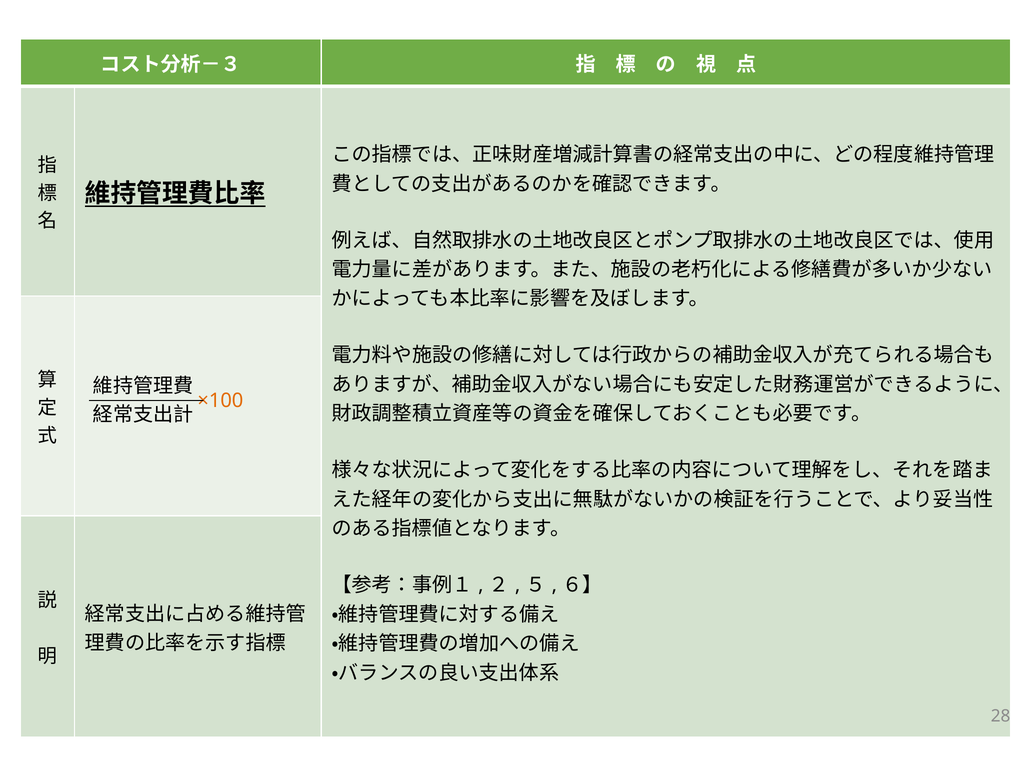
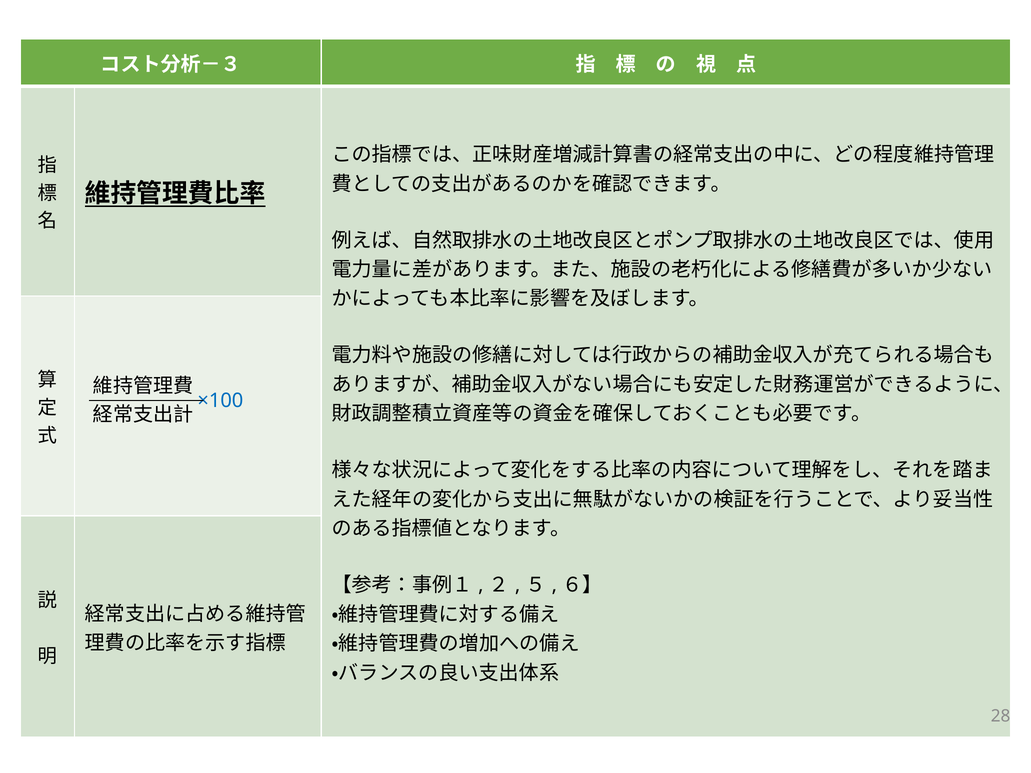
×100 colour: orange -> blue
